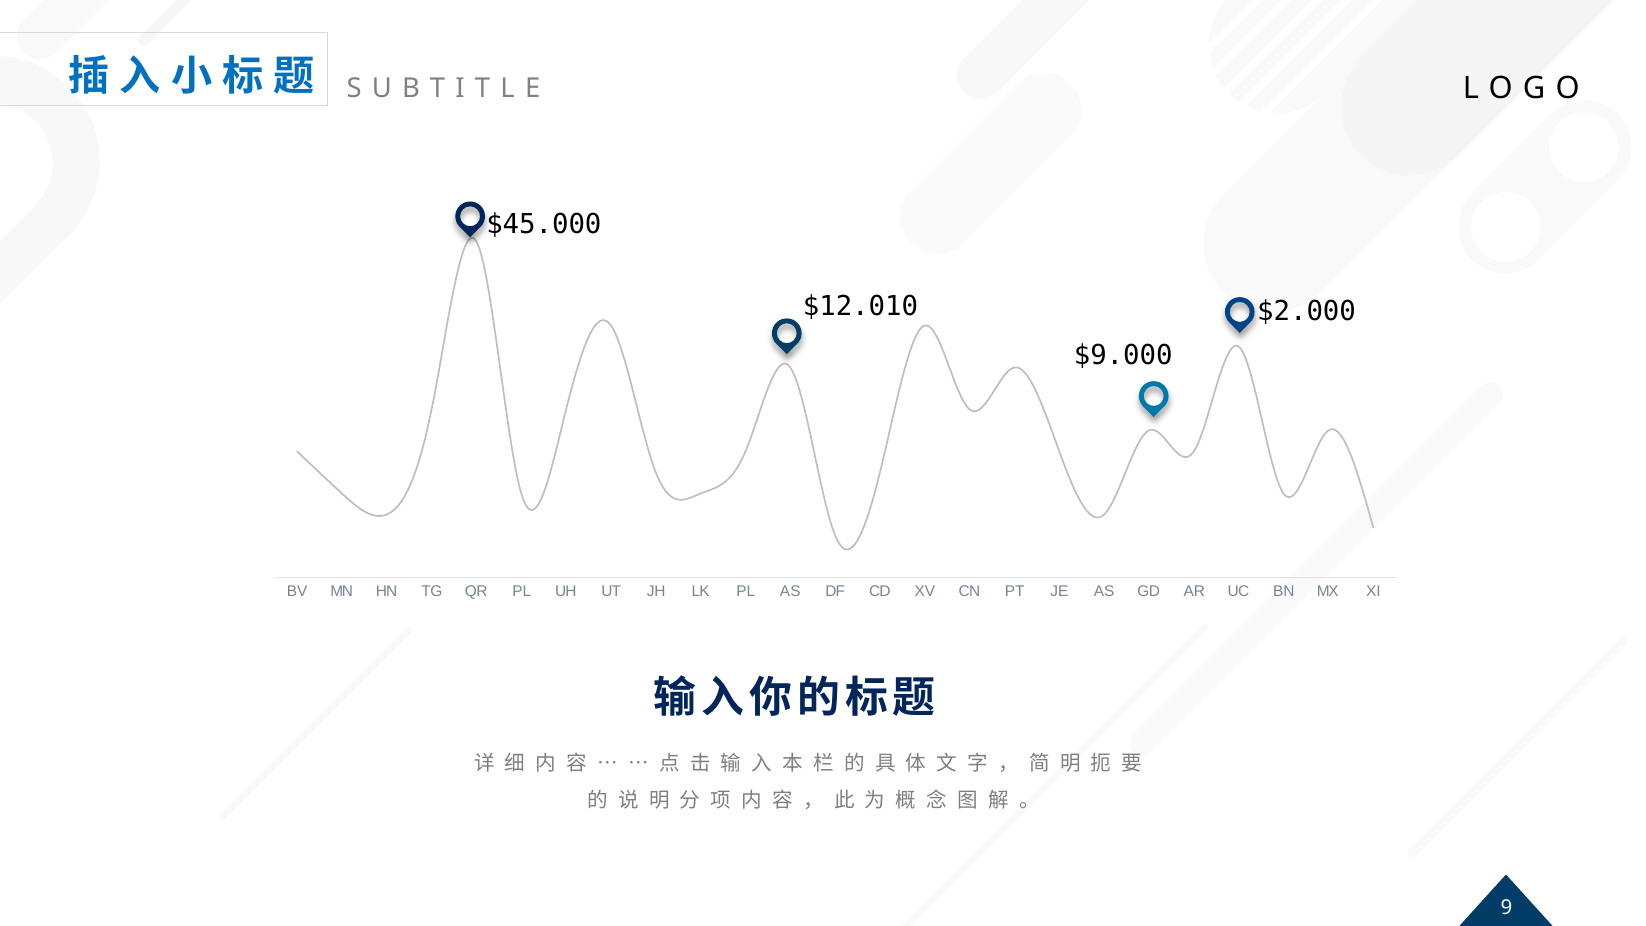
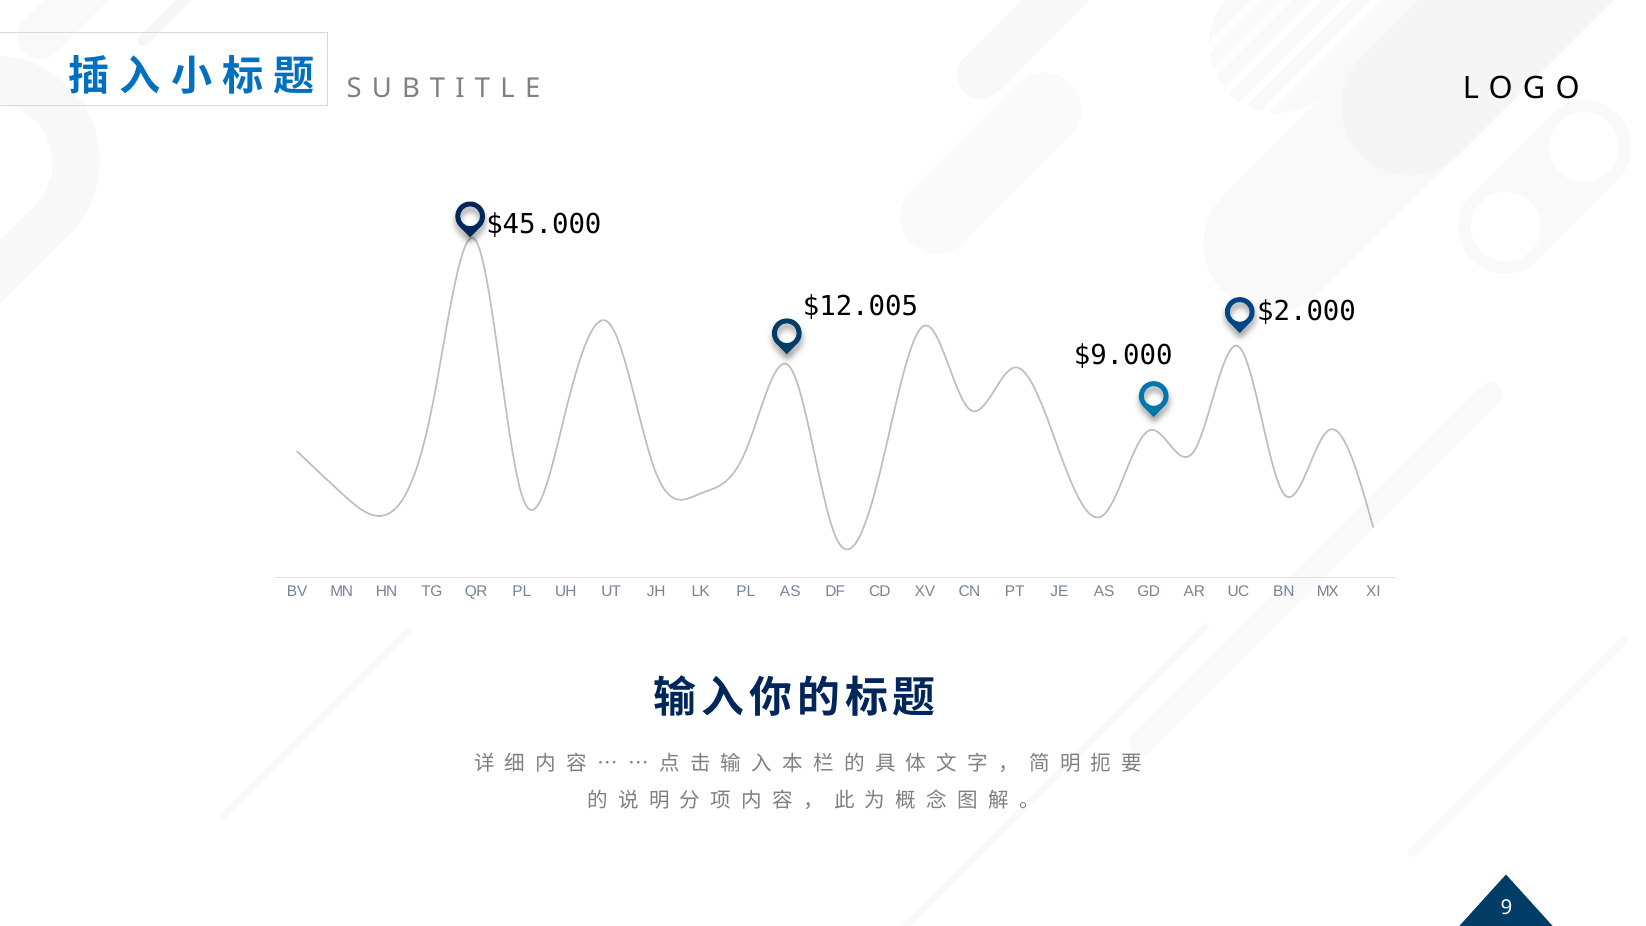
$12.010: $12.010 -> $12.005
